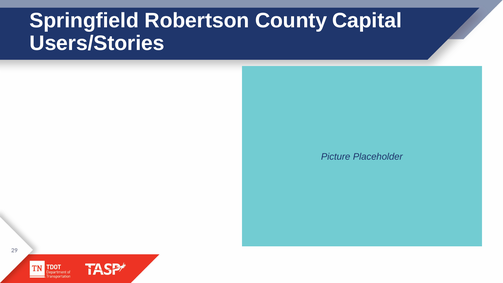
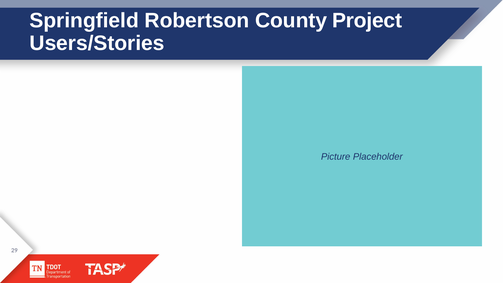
Capital: Capital -> Project
